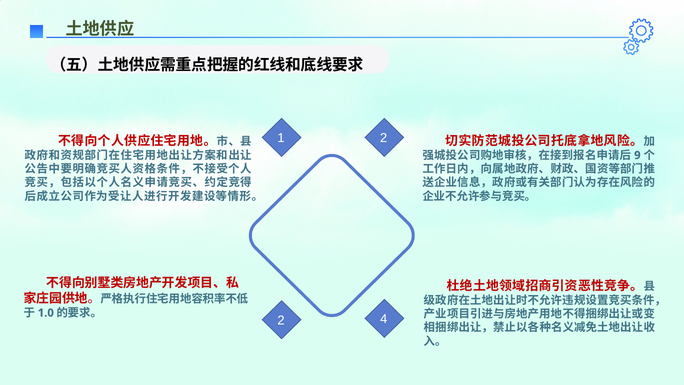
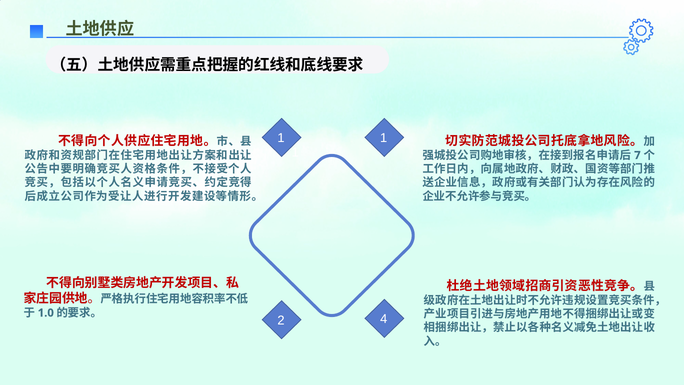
2 at (384, 138): 2 -> 1
9: 9 -> 7
